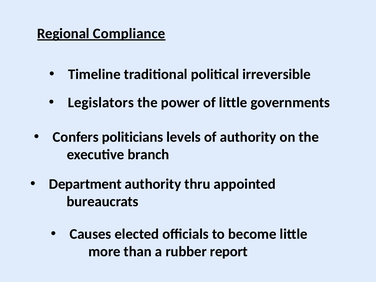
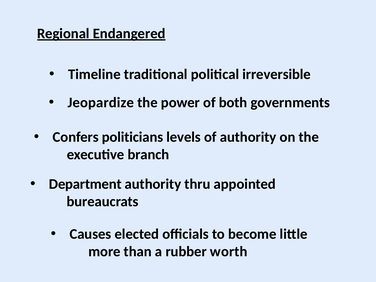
Compliance: Compliance -> Endangered
Legislators: Legislators -> Jeopardize
of little: little -> both
report: report -> worth
